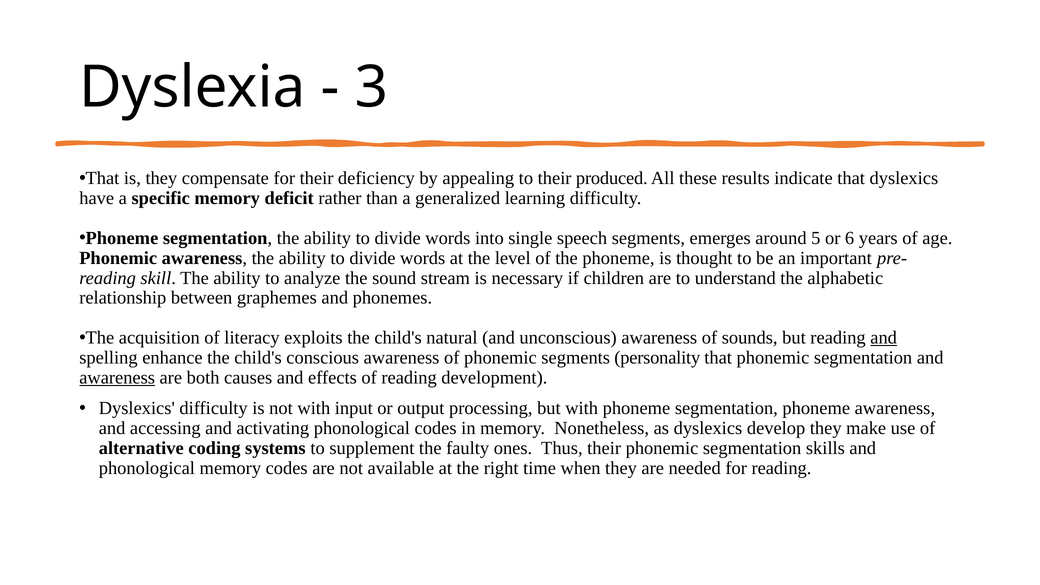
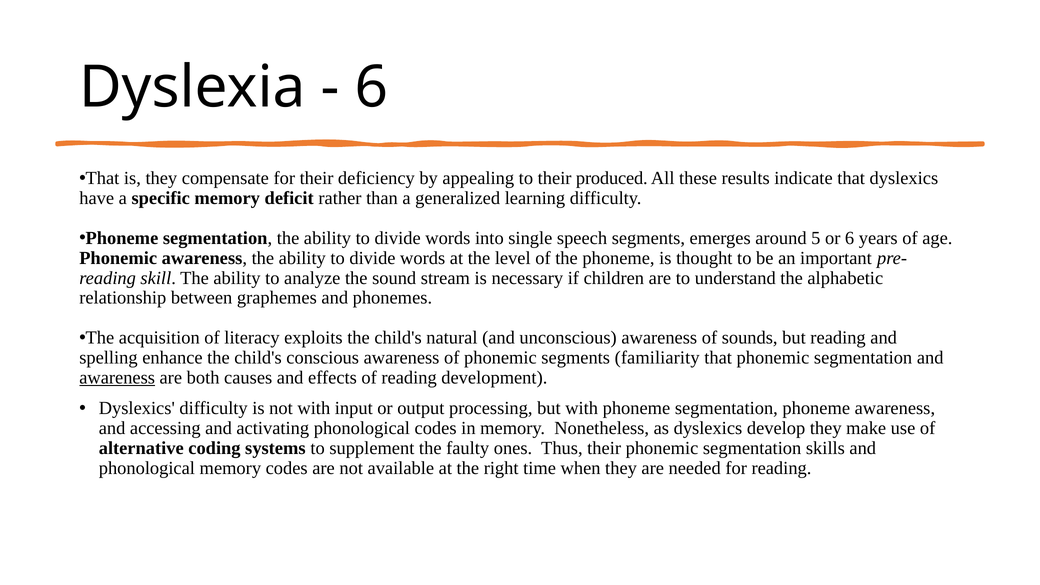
3 at (371, 87): 3 -> 6
and at (884, 338) underline: present -> none
personality: personality -> familiarity
